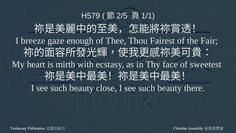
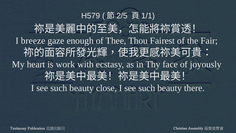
mirth: mirth -> work
sweetest: sweetest -> joyously
